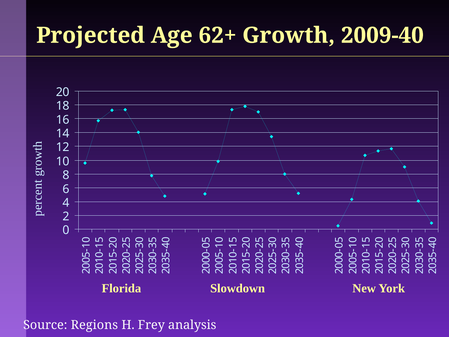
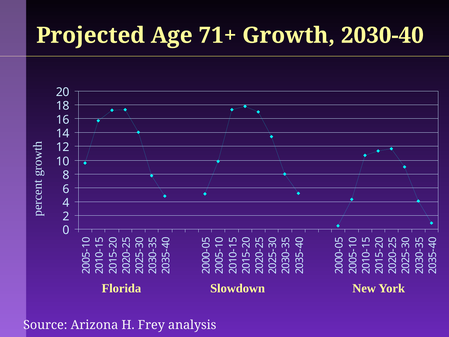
62+: 62+ -> 71+
2009-40: 2009-40 -> 2030-40
Regions: Regions -> Arizona
